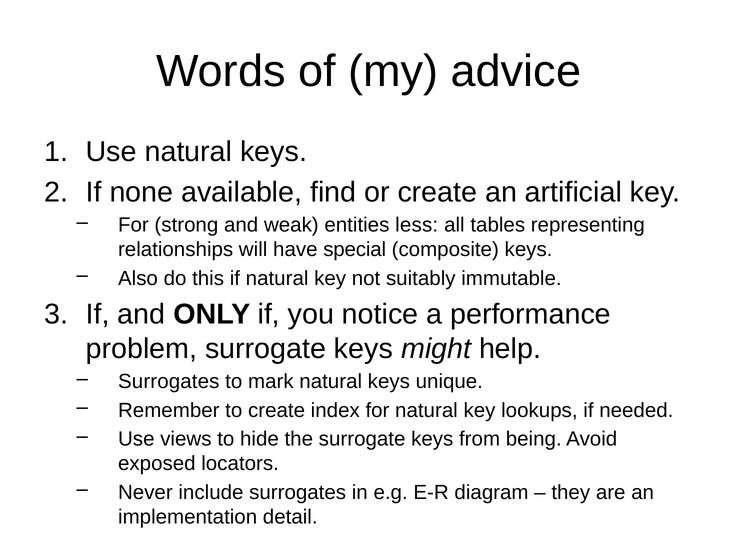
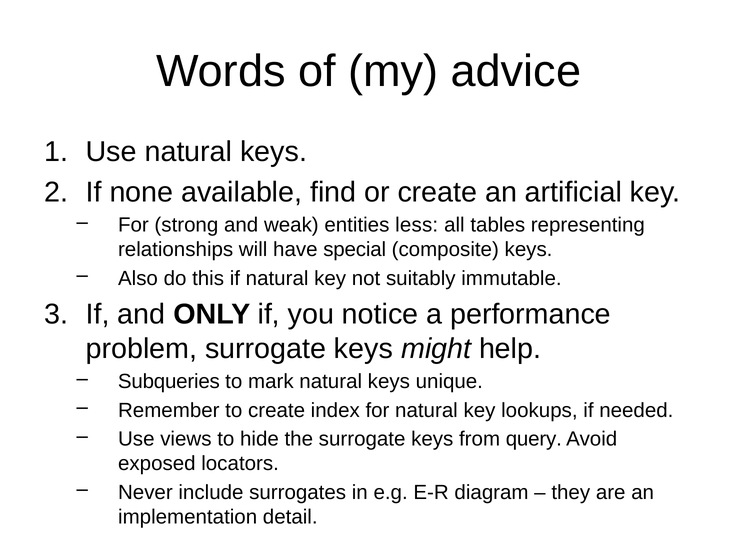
Surrogates at (169, 382): Surrogates -> Subqueries
being: being -> query
